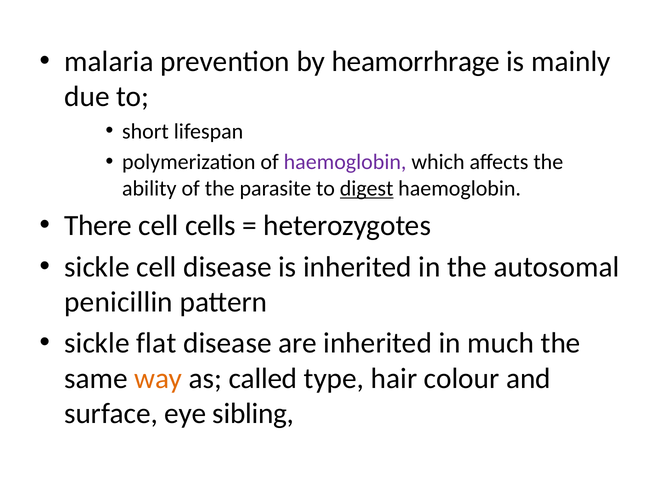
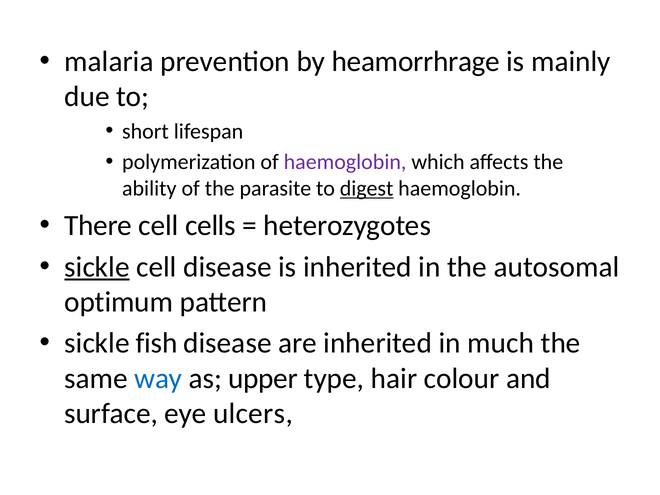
sickle at (97, 267) underline: none -> present
penicillin: penicillin -> optimum
flat: flat -> fish
way colour: orange -> blue
called: called -> upper
sibling: sibling -> ulcers
